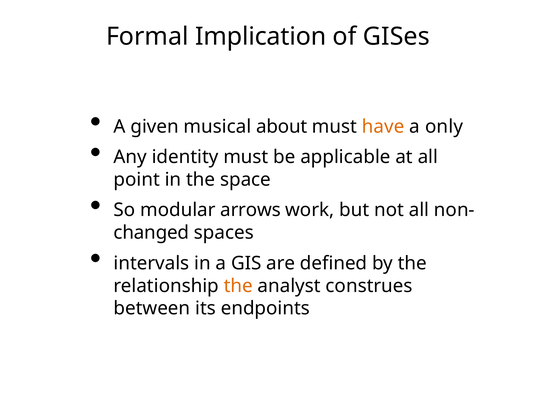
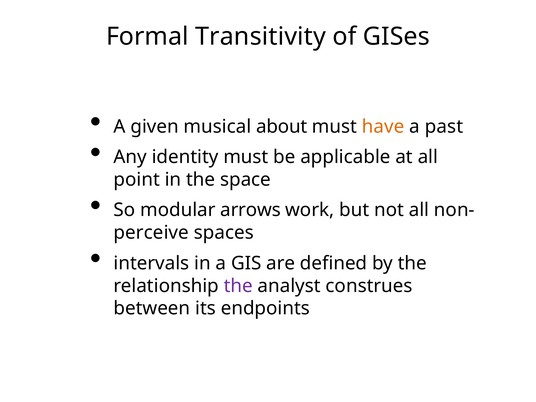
Implication: Implication -> Transitivity
only: only -> past
changed: changed -> perceive
the at (238, 286) colour: orange -> purple
